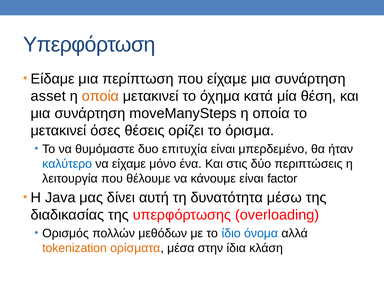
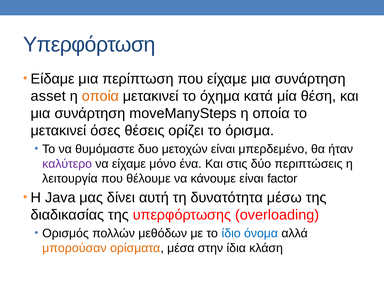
επιτυχία: επιτυχία -> μετοχών
καλύτερο colour: blue -> purple
tokenization: tokenization -> μπορούσαν
